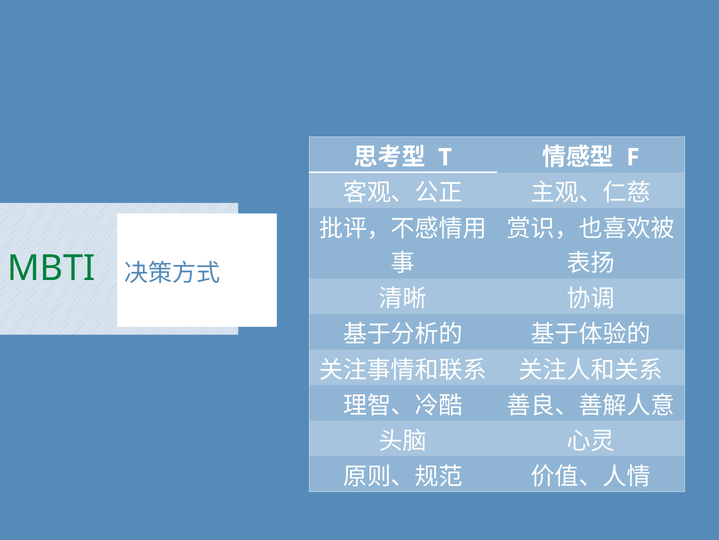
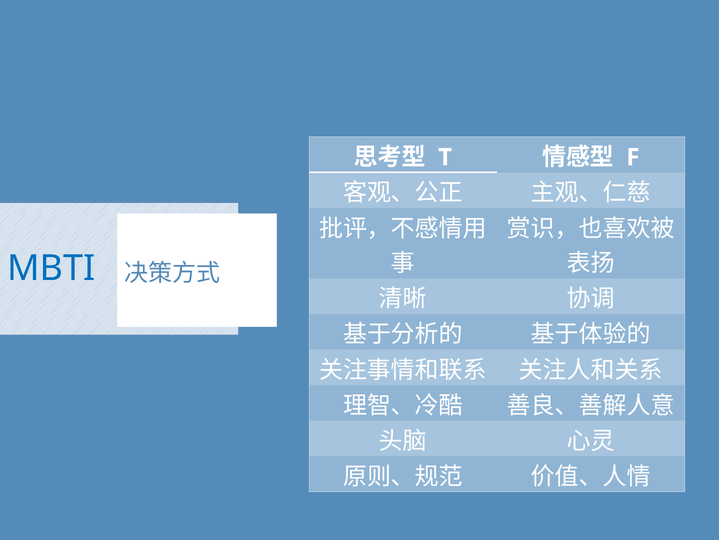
MBTI colour: green -> blue
